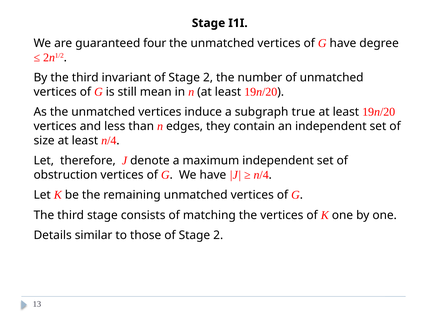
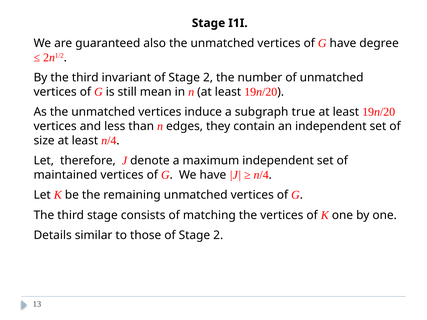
four: four -> also
obstruction: obstruction -> maintained
